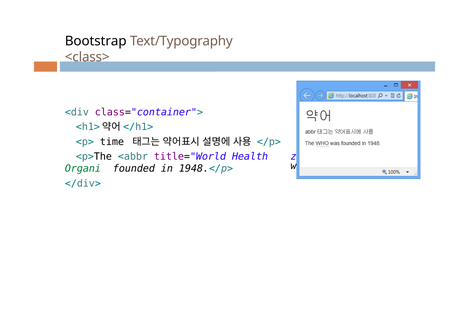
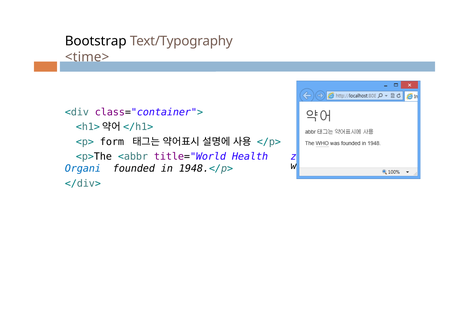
<class>: <class> -> <time>
time: time -> form
Organi colour: green -> blue
